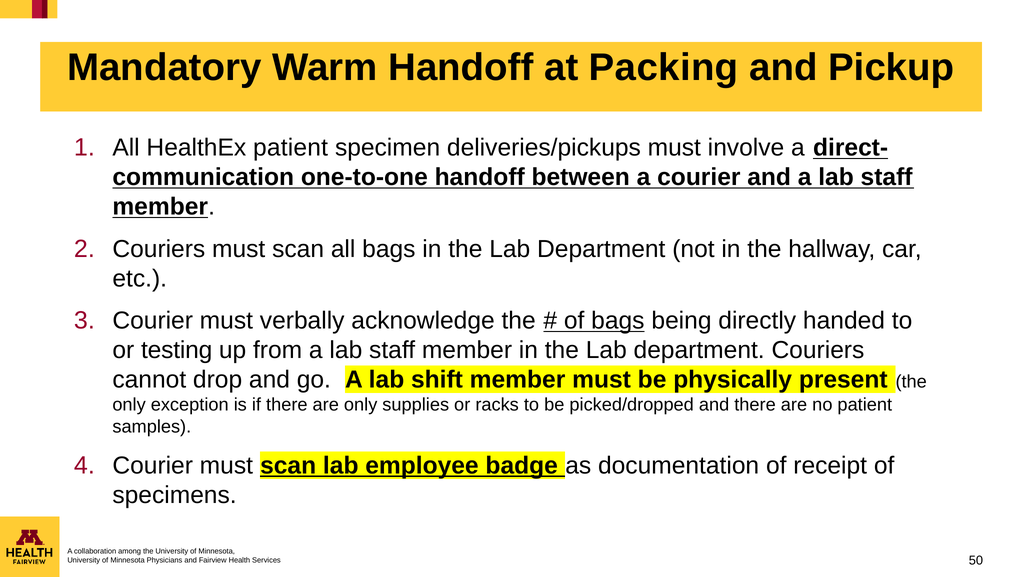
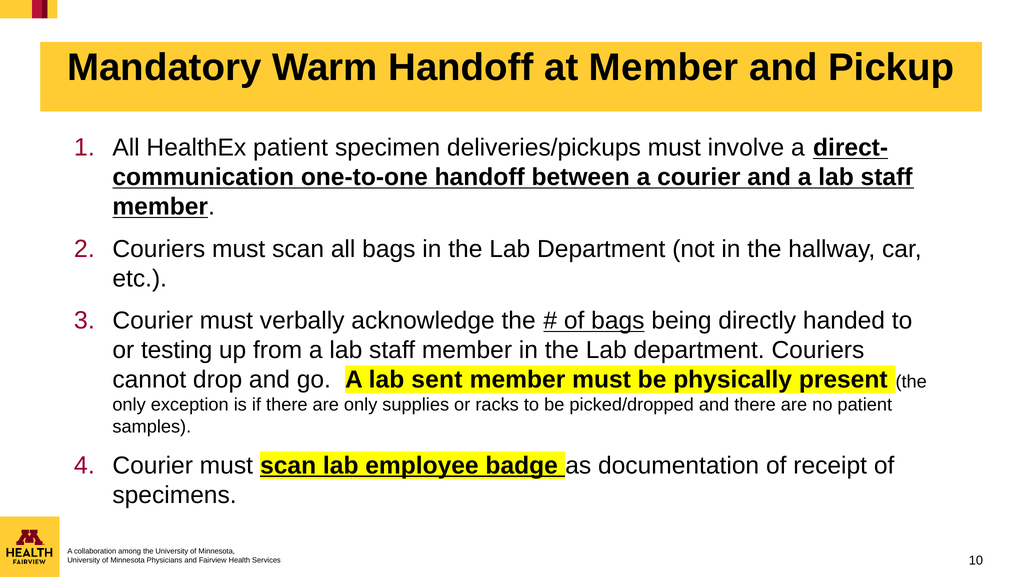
at Packing: Packing -> Member
shift: shift -> sent
50: 50 -> 10
